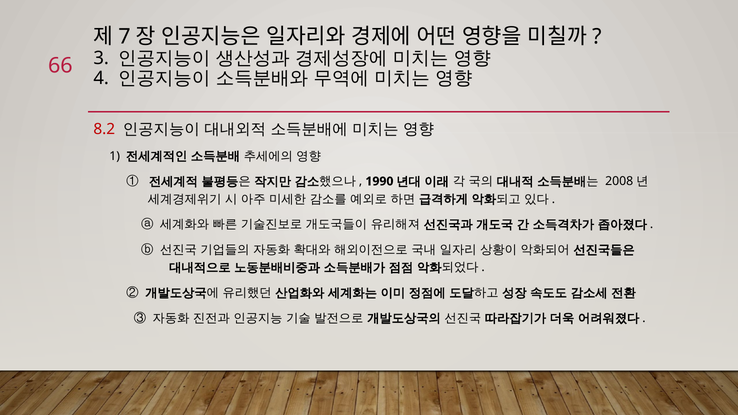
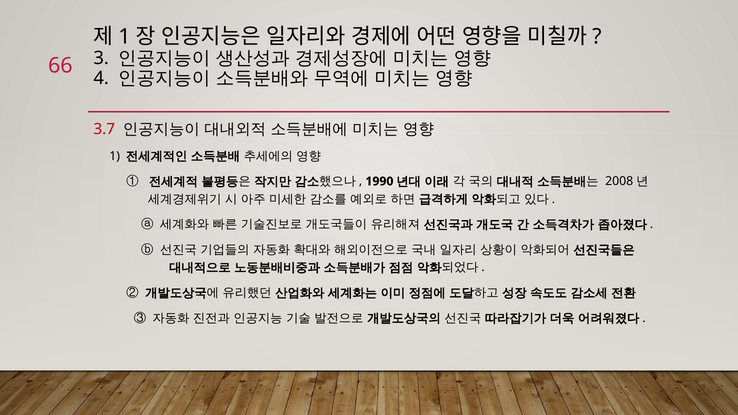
7 at (124, 37): 7 -> 1
8.2: 8.2 -> 3.7
